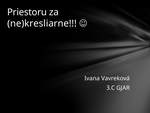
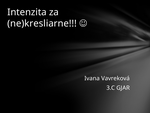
Priestoru: Priestoru -> Intenzita
